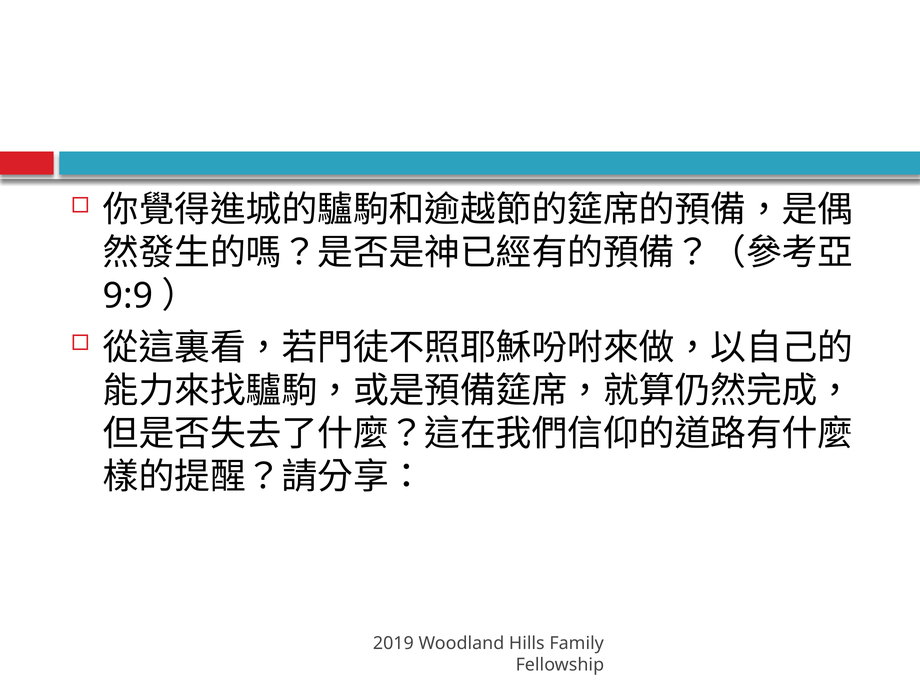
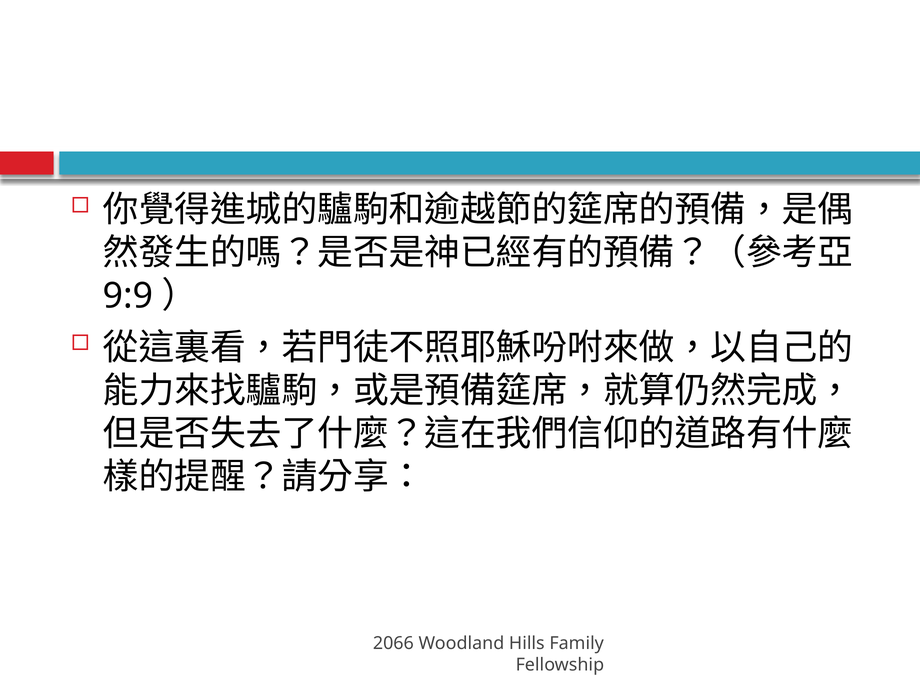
2019: 2019 -> 2066
